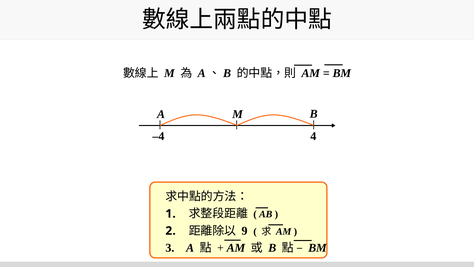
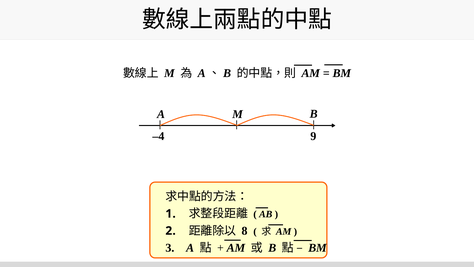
4: 4 -> 9
9: 9 -> 8
